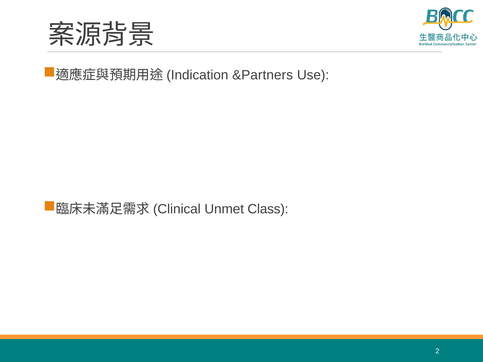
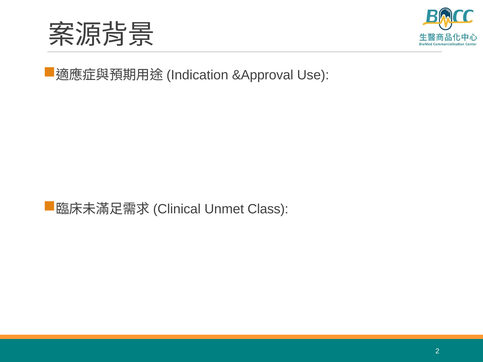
&Partners: &Partners -> &Approval
